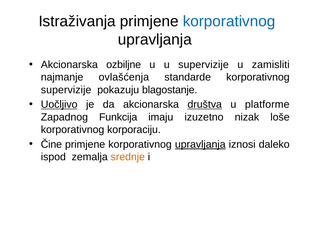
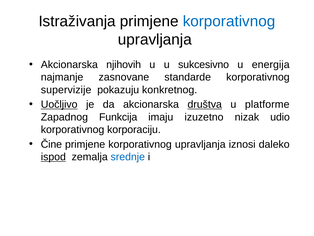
ozbiljne: ozbiljne -> njihovih
u supervizije: supervizije -> sukcesivno
zamisliti: zamisliti -> energija
ovlašćenja: ovlašćenja -> zasnovane
blagostanje: blagostanje -> konkretnog
loše: loše -> udio
upravljanja at (200, 144) underline: present -> none
ispod underline: none -> present
srednje colour: orange -> blue
